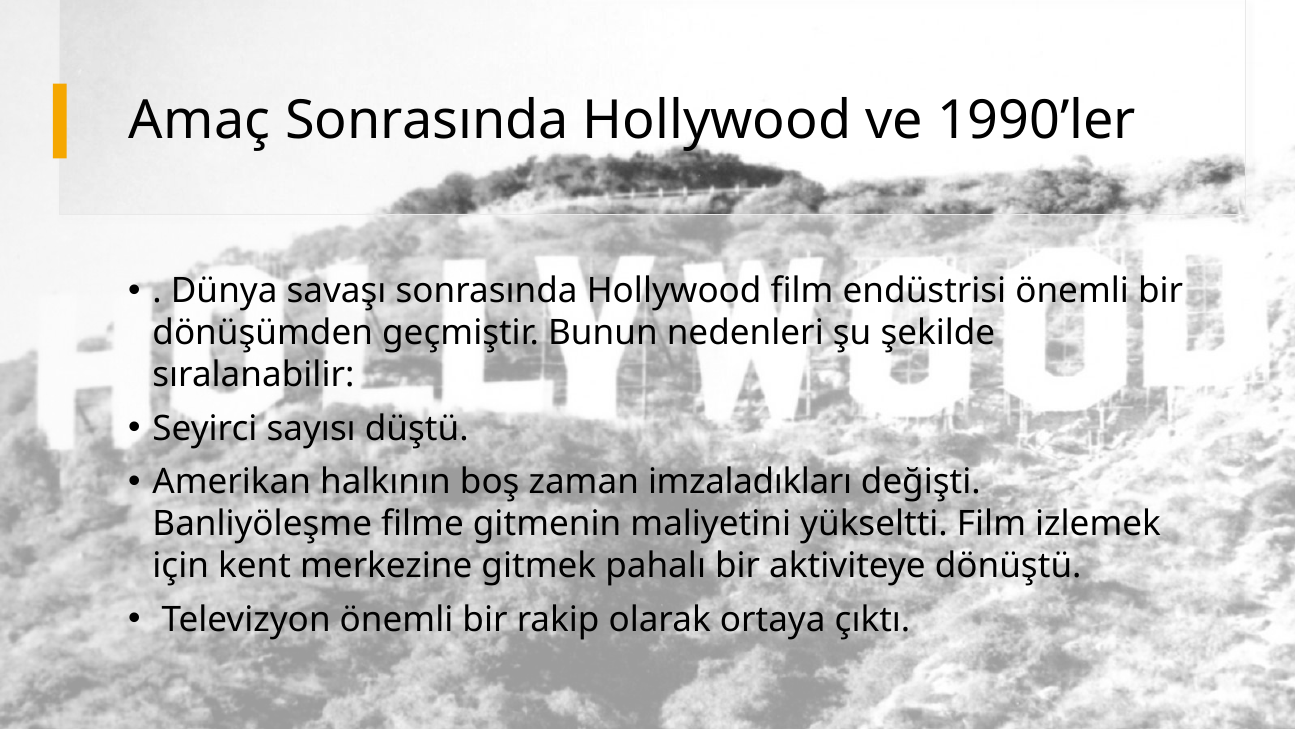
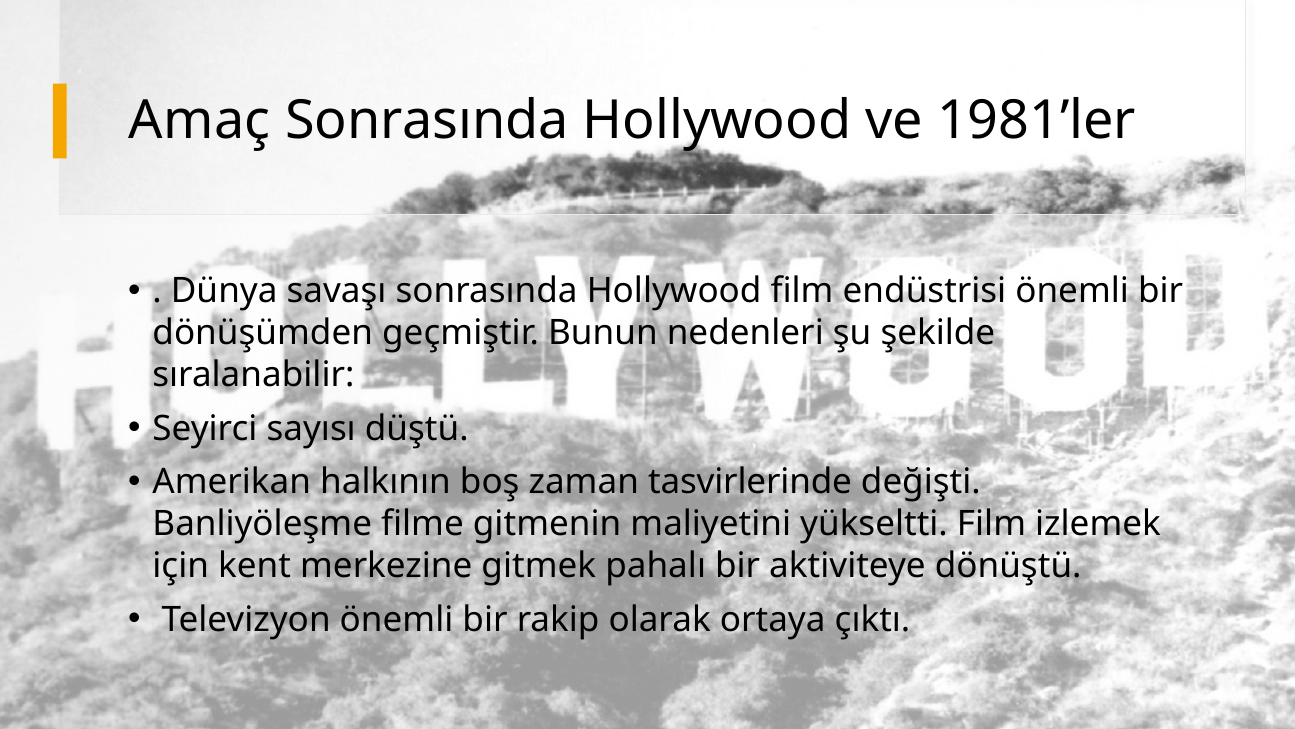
1990’ler: 1990’ler -> 1981’ler
imzaladıkları: imzaladıkları -> tasvirlerinde
